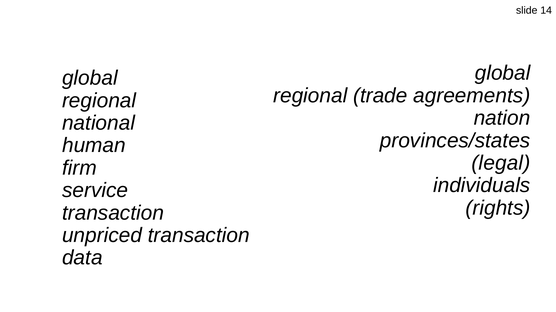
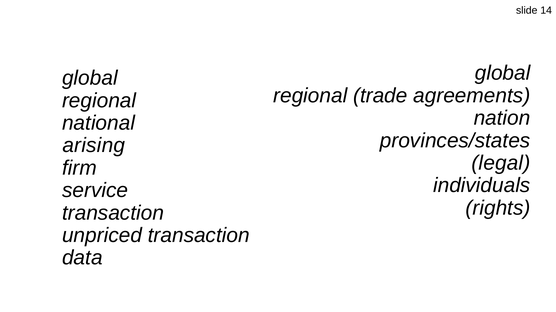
human: human -> arising
